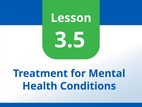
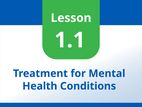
3.5: 3.5 -> 1.1
